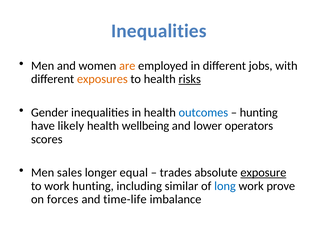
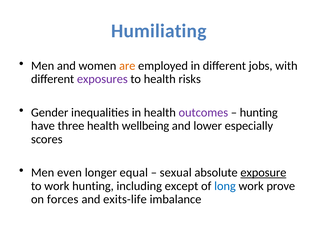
Inequalities at (159, 31): Inequalities -> Humiliating
exposures colour: orange -> purple
risks underline: present -> none
outcomes colour: blue -> purple
likely: likely -> three
operators: operators -> especially
sales: sales -> even
trades: trades -> sexual
similar: similar -> except
time-life: time-life -> exits-life
